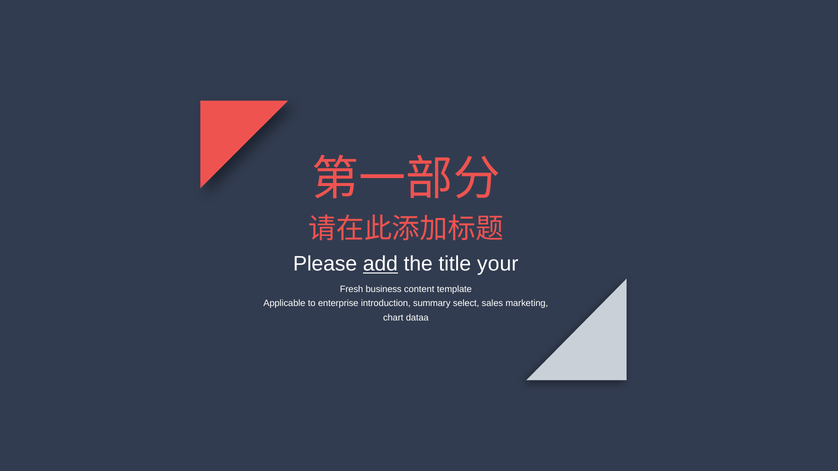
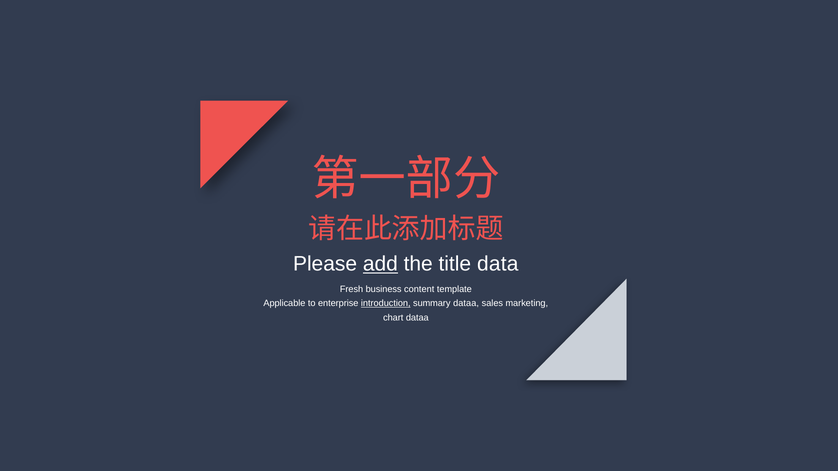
your: your -> data
introduction underline: none -> present
summary select: select -> dataa
